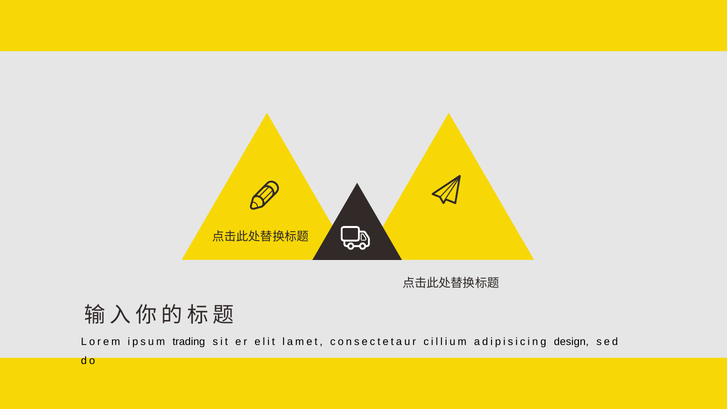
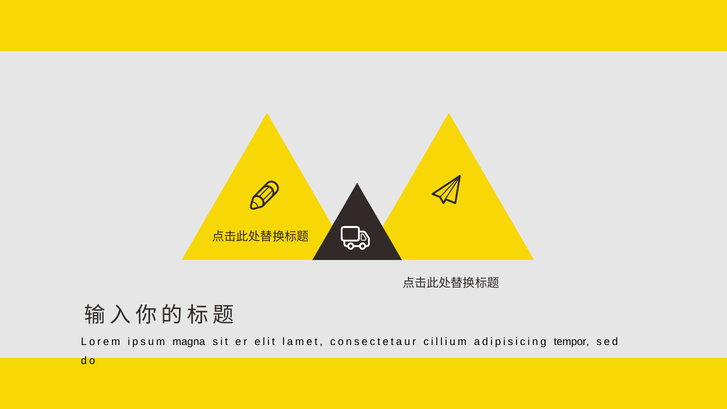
trading: trading -> magna
design: design -> tempor
